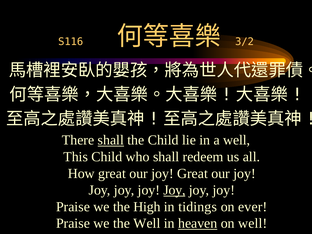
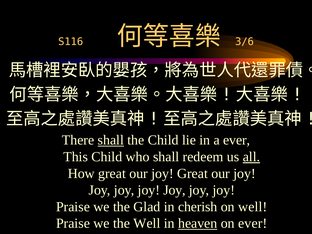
3/2: 3/2 -> 3/6
a well: well -> ever
all underline: none -> present
Joy at (174, 190) underline: present -> none
High: High -> Glad
tidings: tidings -> cherish
on ever: ever -> well
on well: well -> ever
